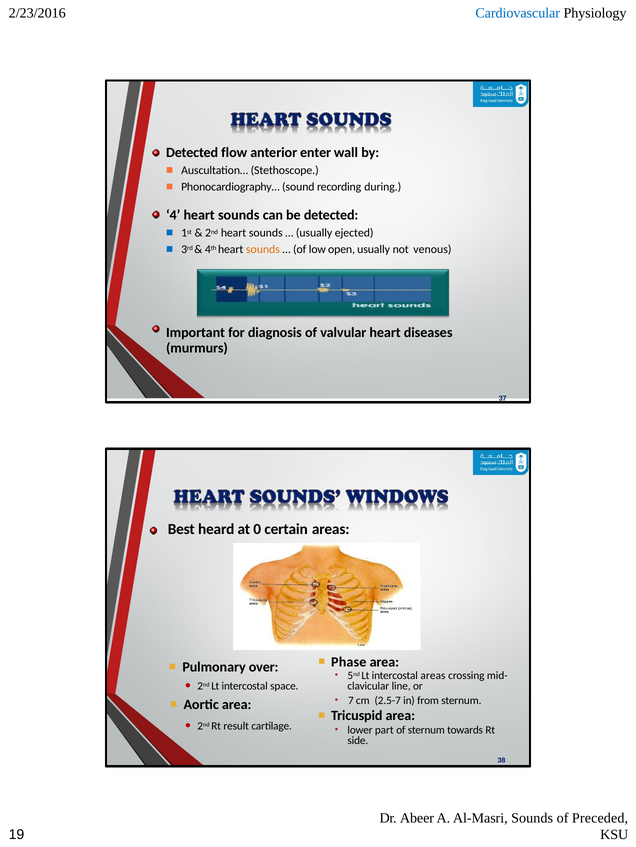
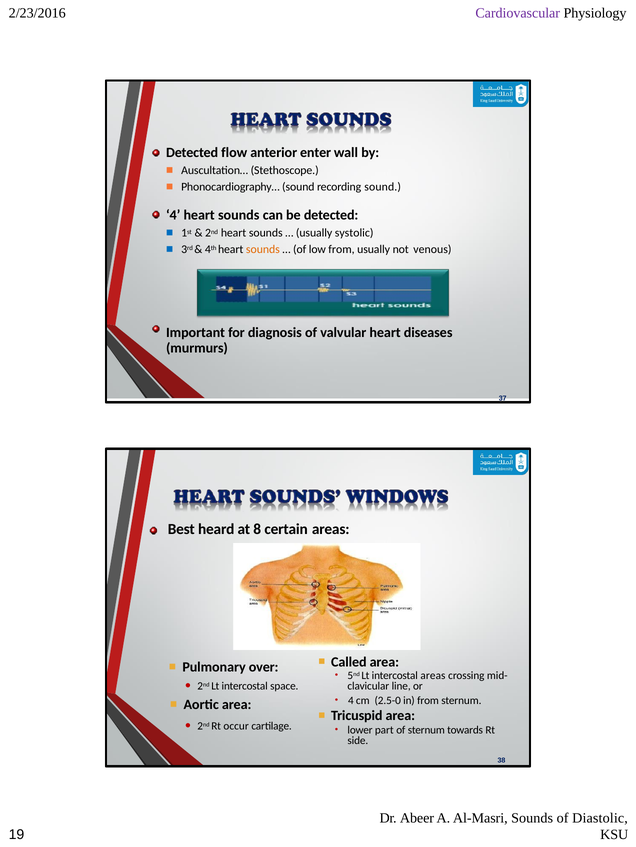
Cardiovascular colour: blue -> purple
recording during: during -> sound
ejected: ejected -> systolic
low open: open -> from
0: 0 -> 8
Phase: Phase -> Called
7 at (351, 701): 7 -> 4
2.5-7: 2.5-7 -> 2.5-0
result: result -> occur
Preceded: Preceded -> Diastolic
